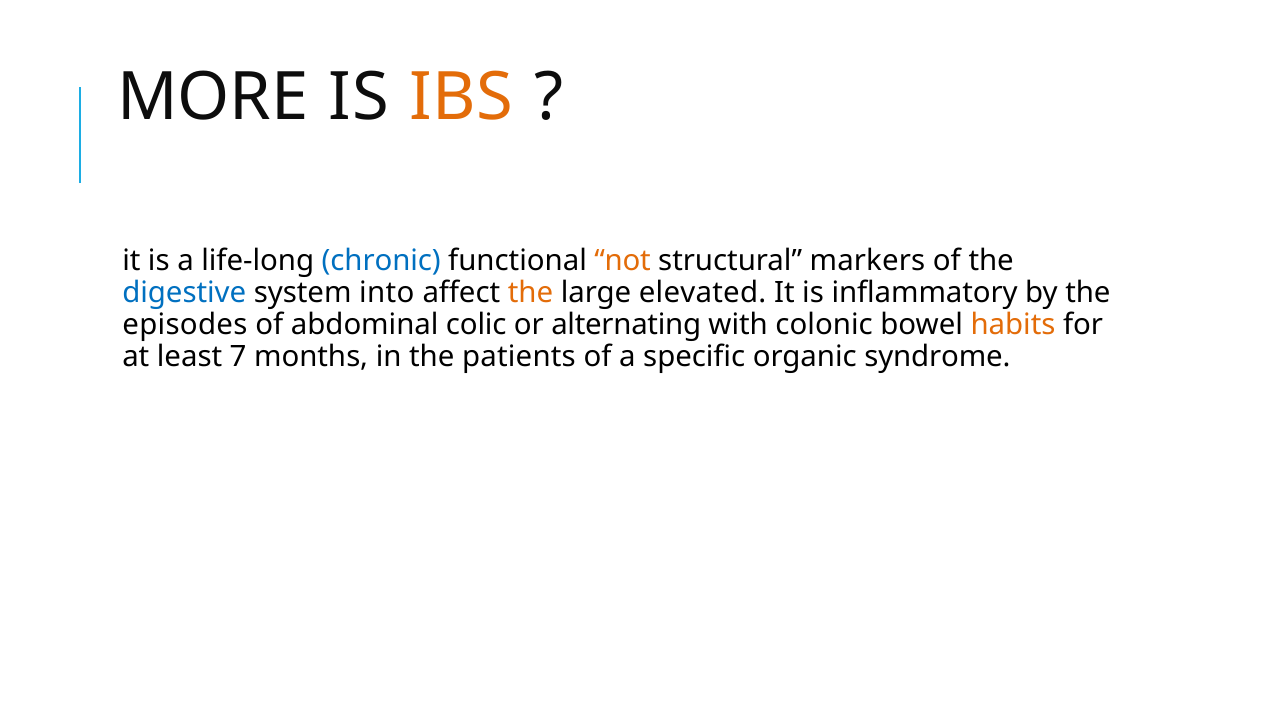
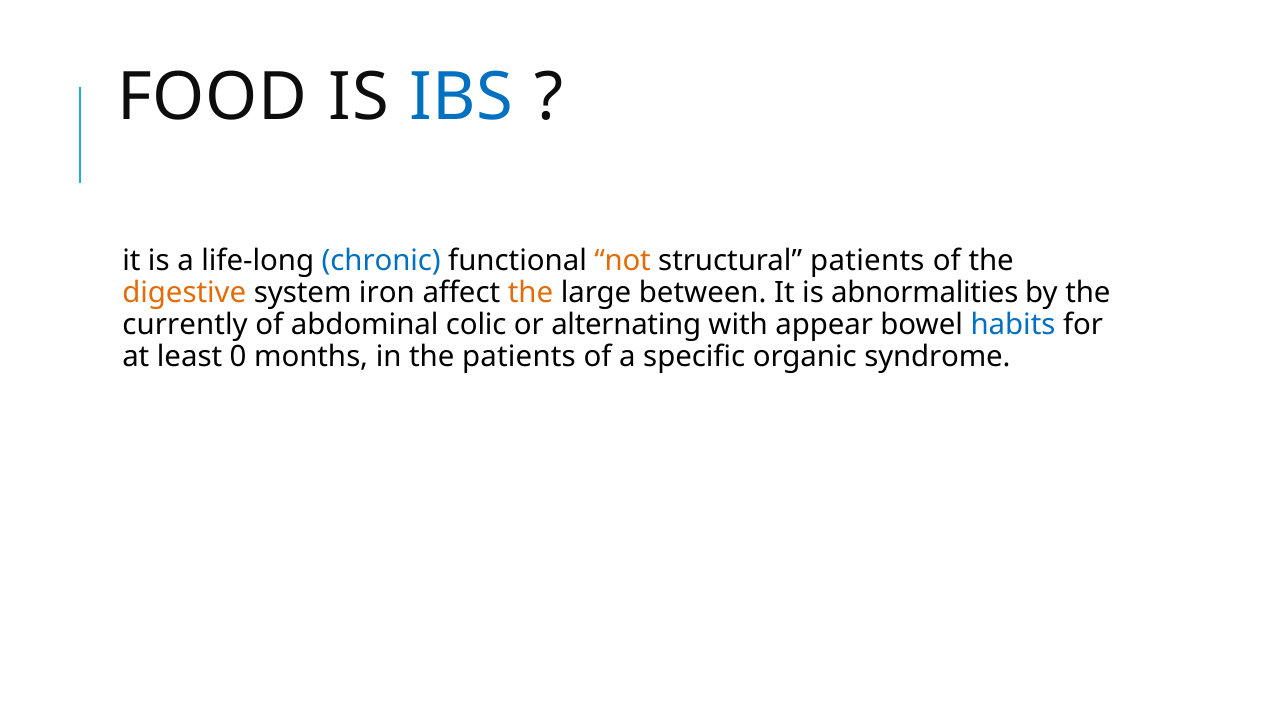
MORE: MORE -> FOOD
IBS colour: orange -> blue
structural markers: markers -> patients
digestive colour: blue -> orange
into: into -> iron
elevated: elevated -> between
inflammatory: inflammatory -> abnormalities
episodes: episodes -> currently
colonic: colonic -> appear
habits colour: orange -> blue
7: 7 -> 0
